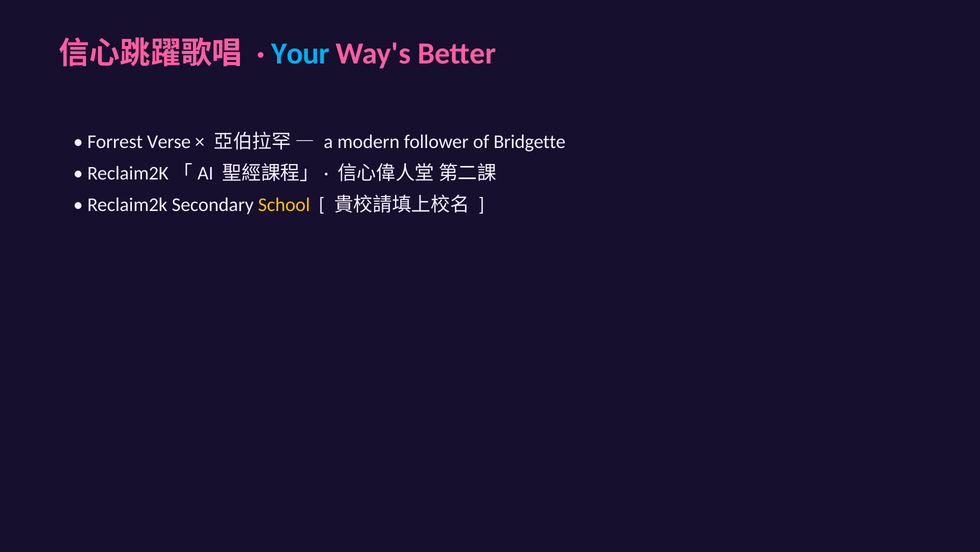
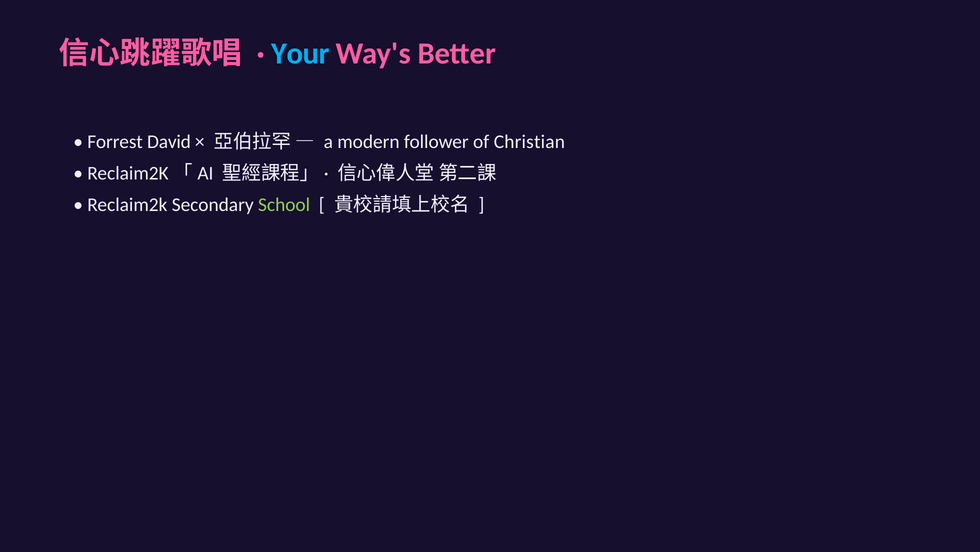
Verse: Verse -> David
Bridgette: Bridgette -> Christian
School colour: yellow -> light green
